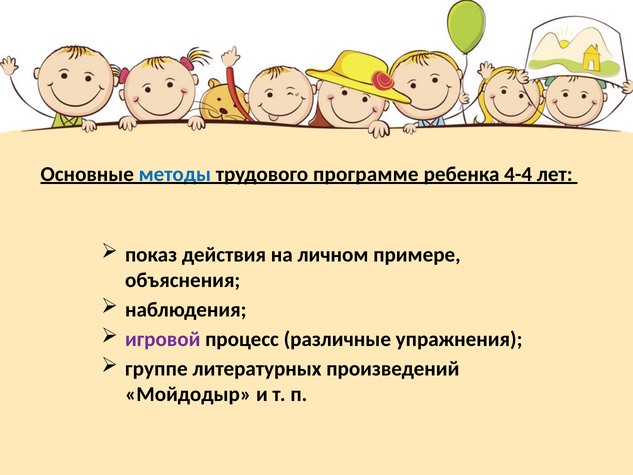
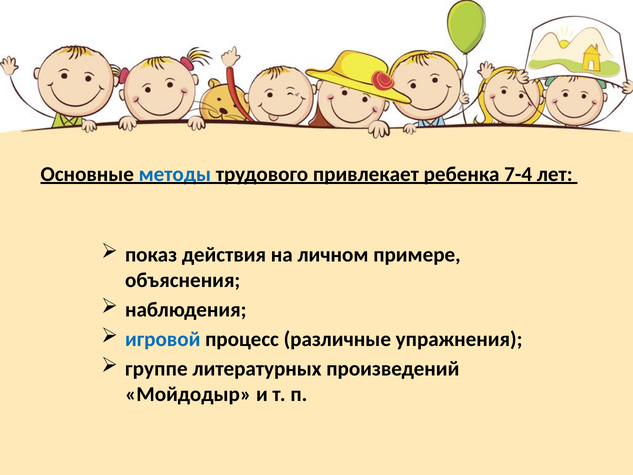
программе: программе -> привлекает
4-4: 4-4 -> 7-4
игровой colour: purple -> blue
